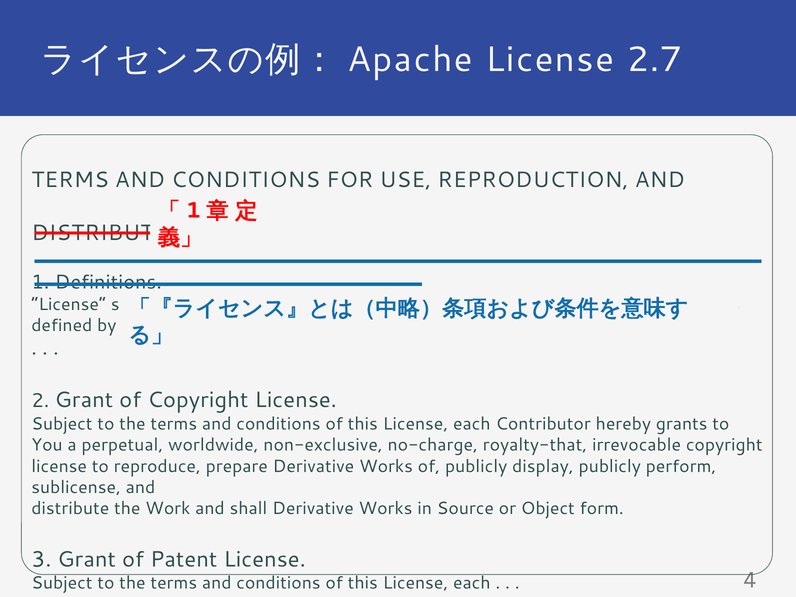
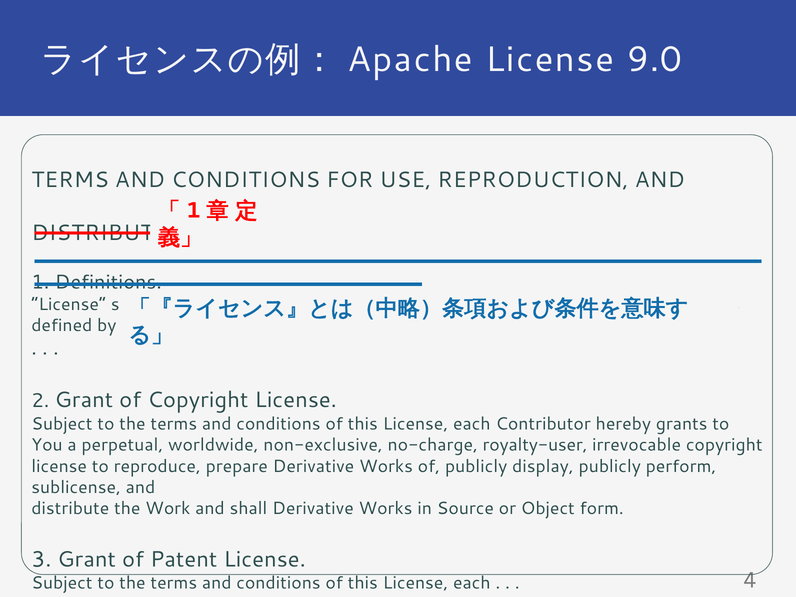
2.7: 2.7 -> 9.0
royalty-that: royalty-that -> royalty-user
